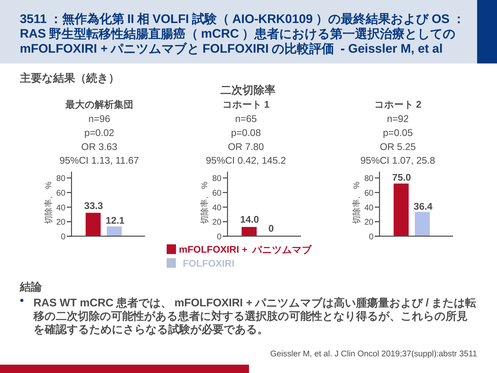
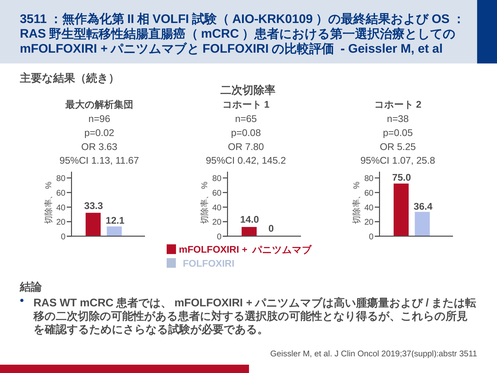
n=92: n=92 -> n=38
